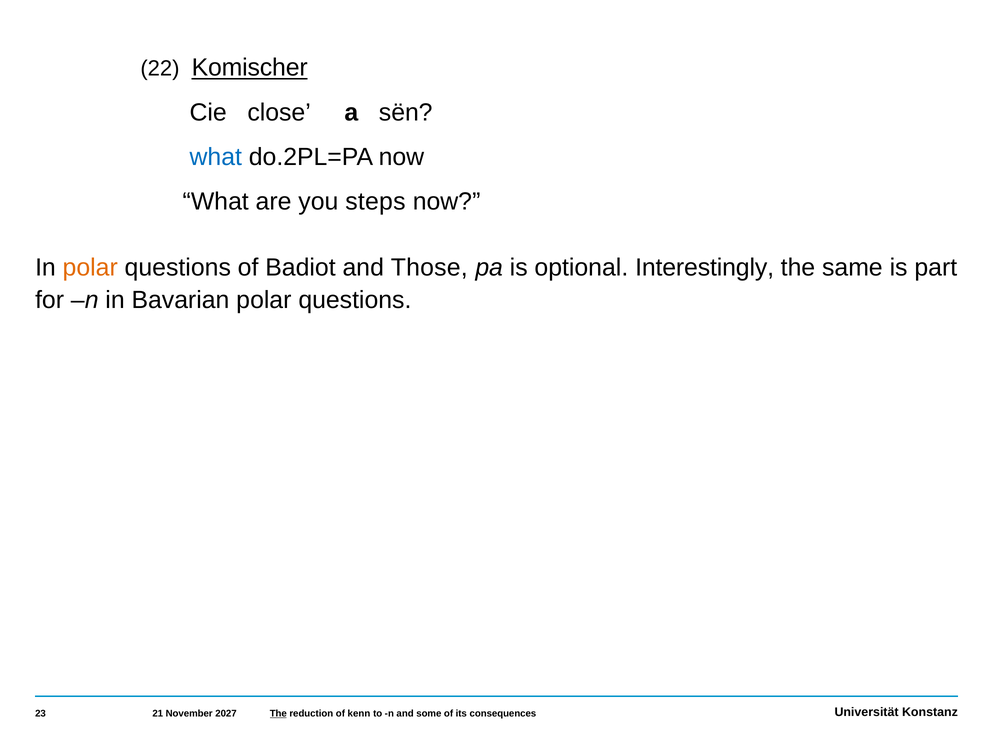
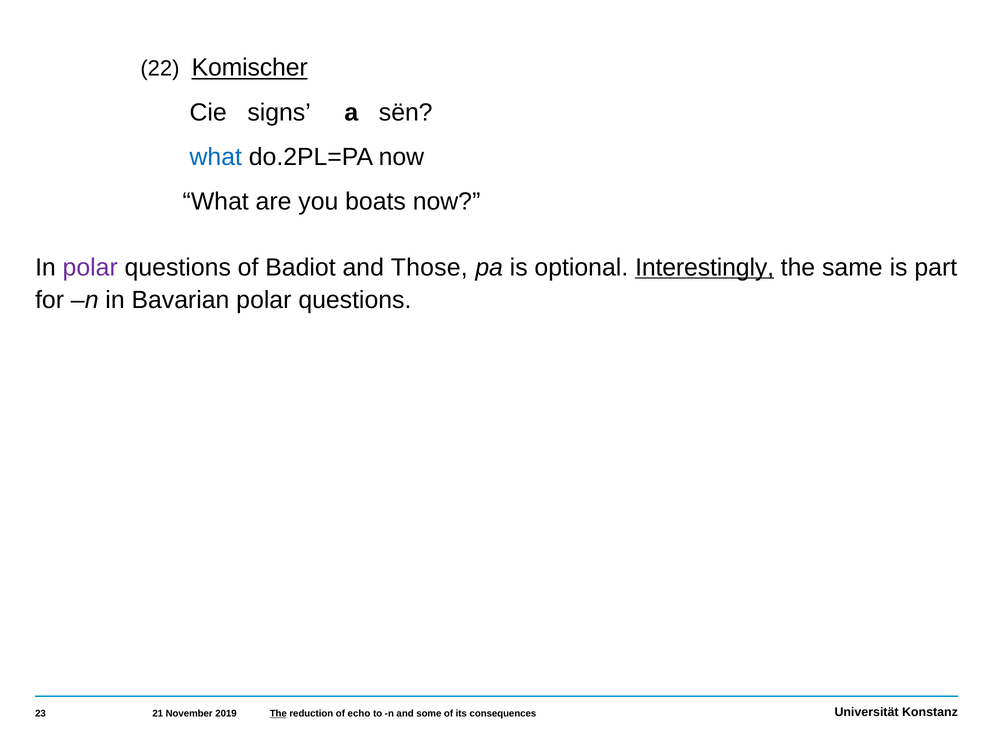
close: close -> signs
steps: steps -> boats
polar at (90, 267) colour: orange -> purple
Interestingly underline: none -> present
2027: 2027 -> 2019
kenn: kenn -> echo
